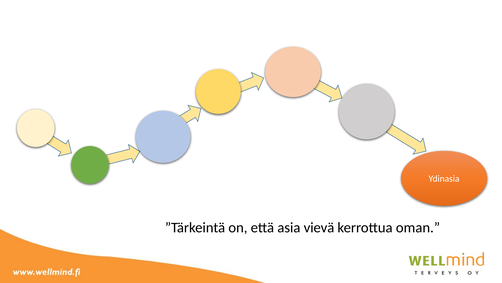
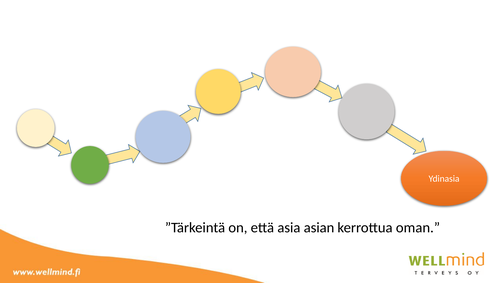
vievä: vievä -> asian
